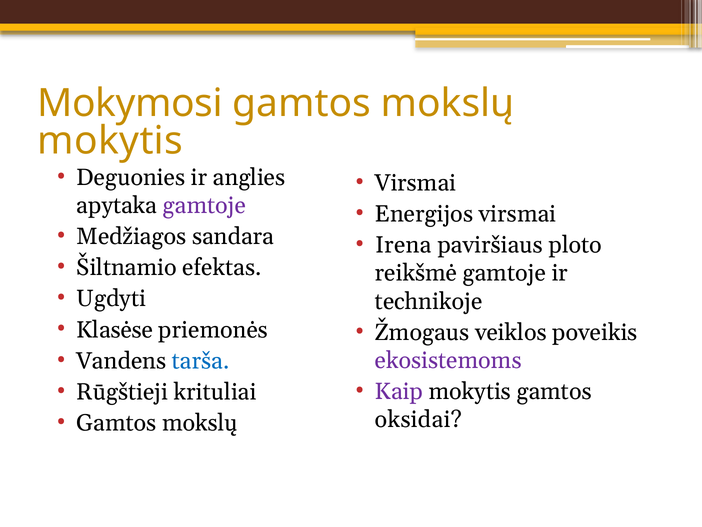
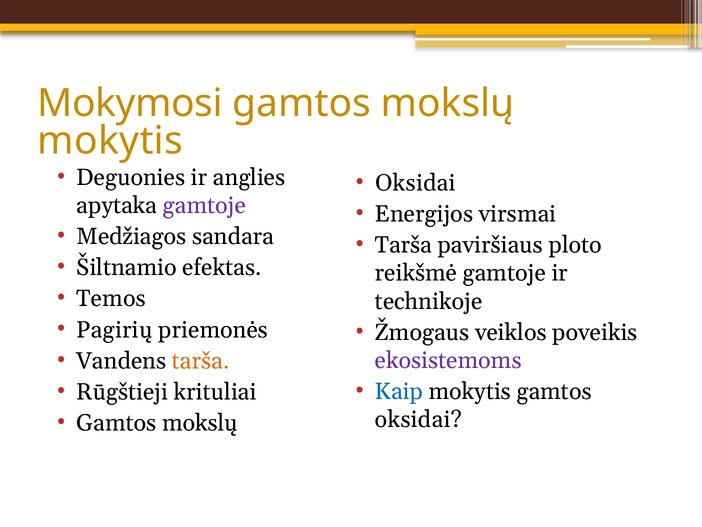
Virsmai at (416, 183): Virsmai -> Oksidai
Irena at (403, 245): Irena -> Tarša
Ugdyti: Ugdyti -> Temos
Klasėse: Klasėse -> Pagirių
tarša at (201, 360) colour: blue -> orange
Kaip colour: purple -> blue
